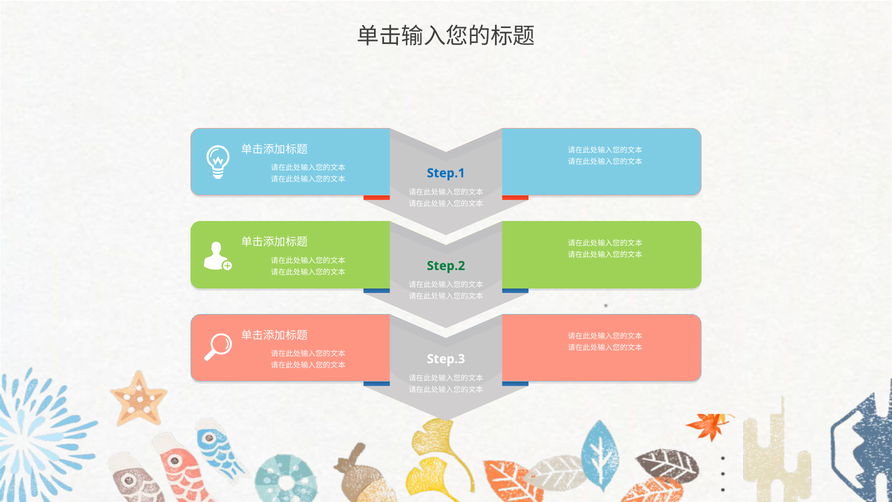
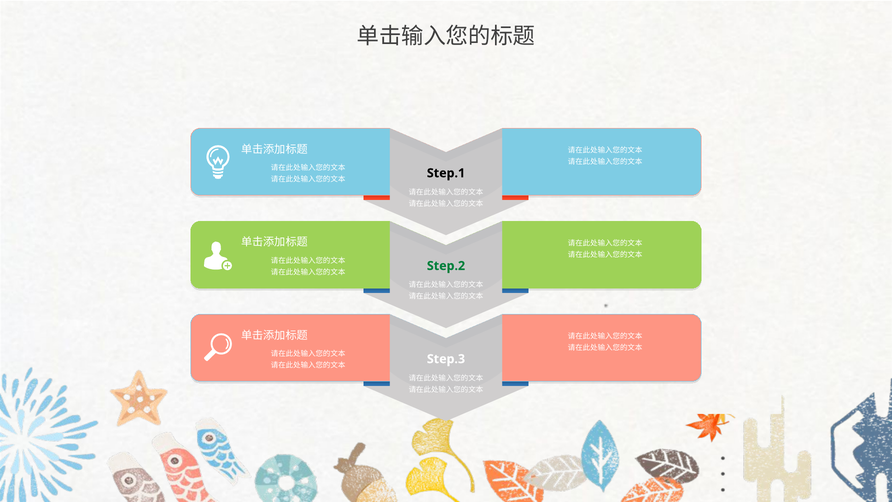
Step.1 colour: blue -> black
